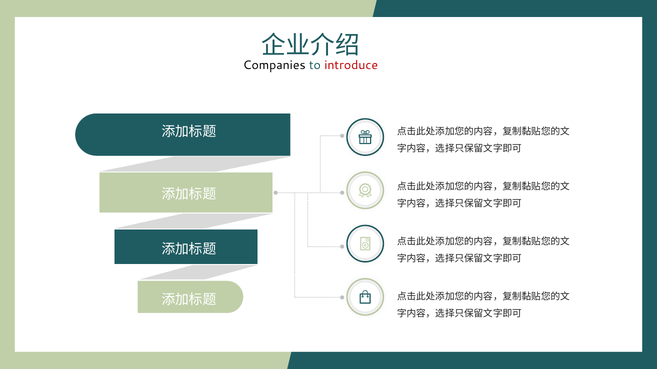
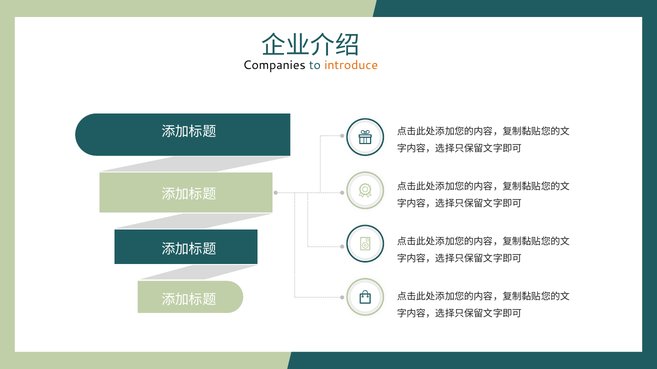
introduce colour: red -> orange
